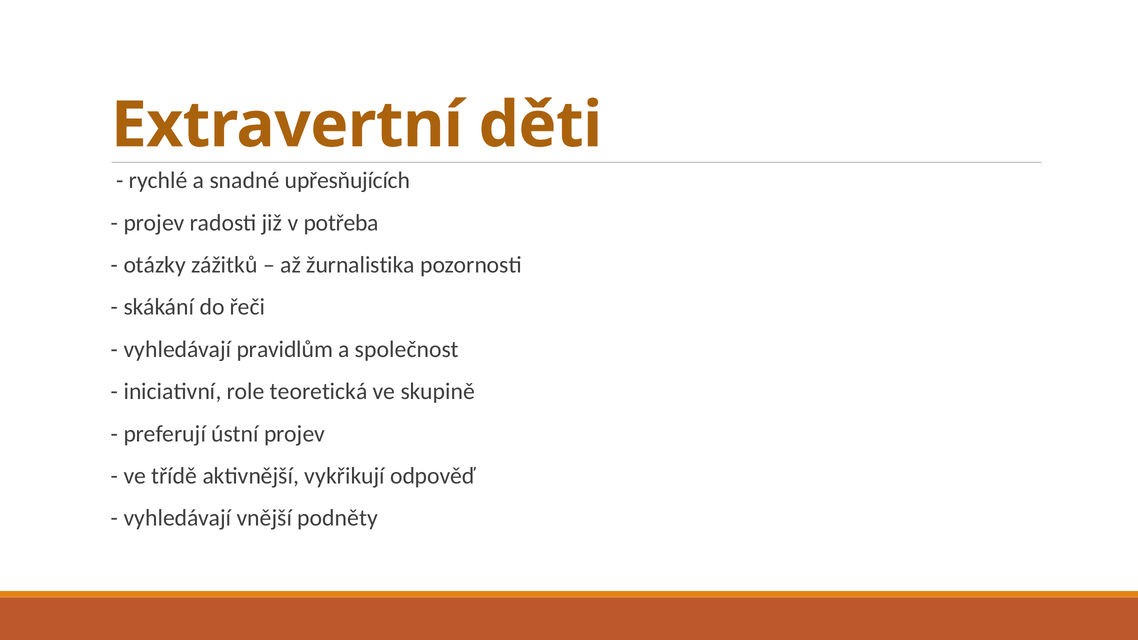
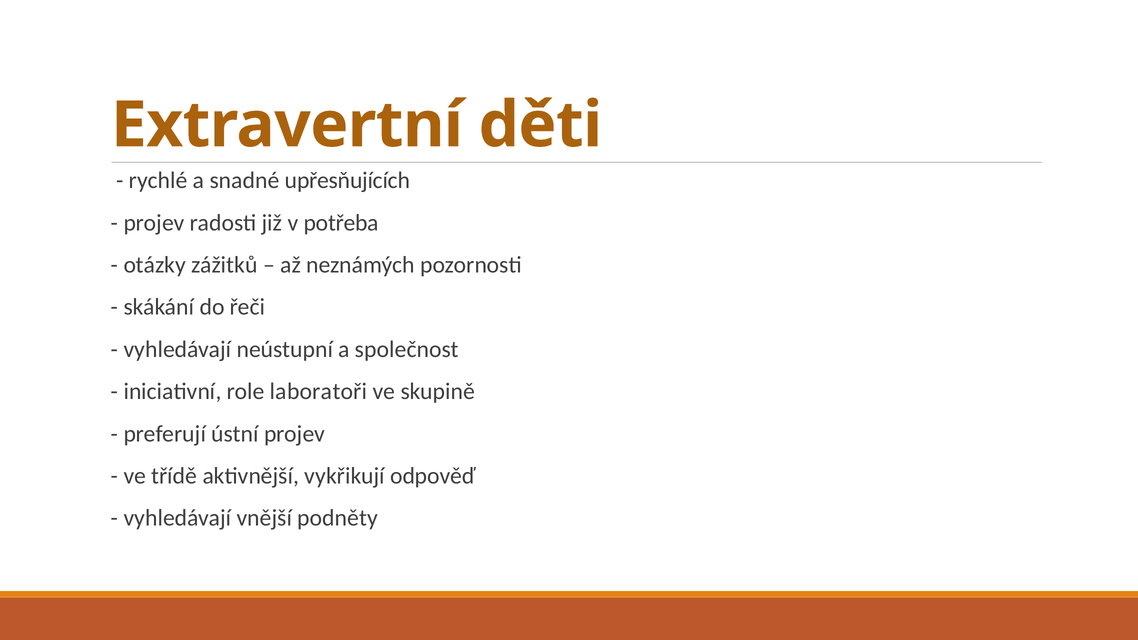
žurnalistika: žurnalistika -> neznámých
pravidlům: pravidlům -> neústupní
teoretická: teoretická -> laboratoři
